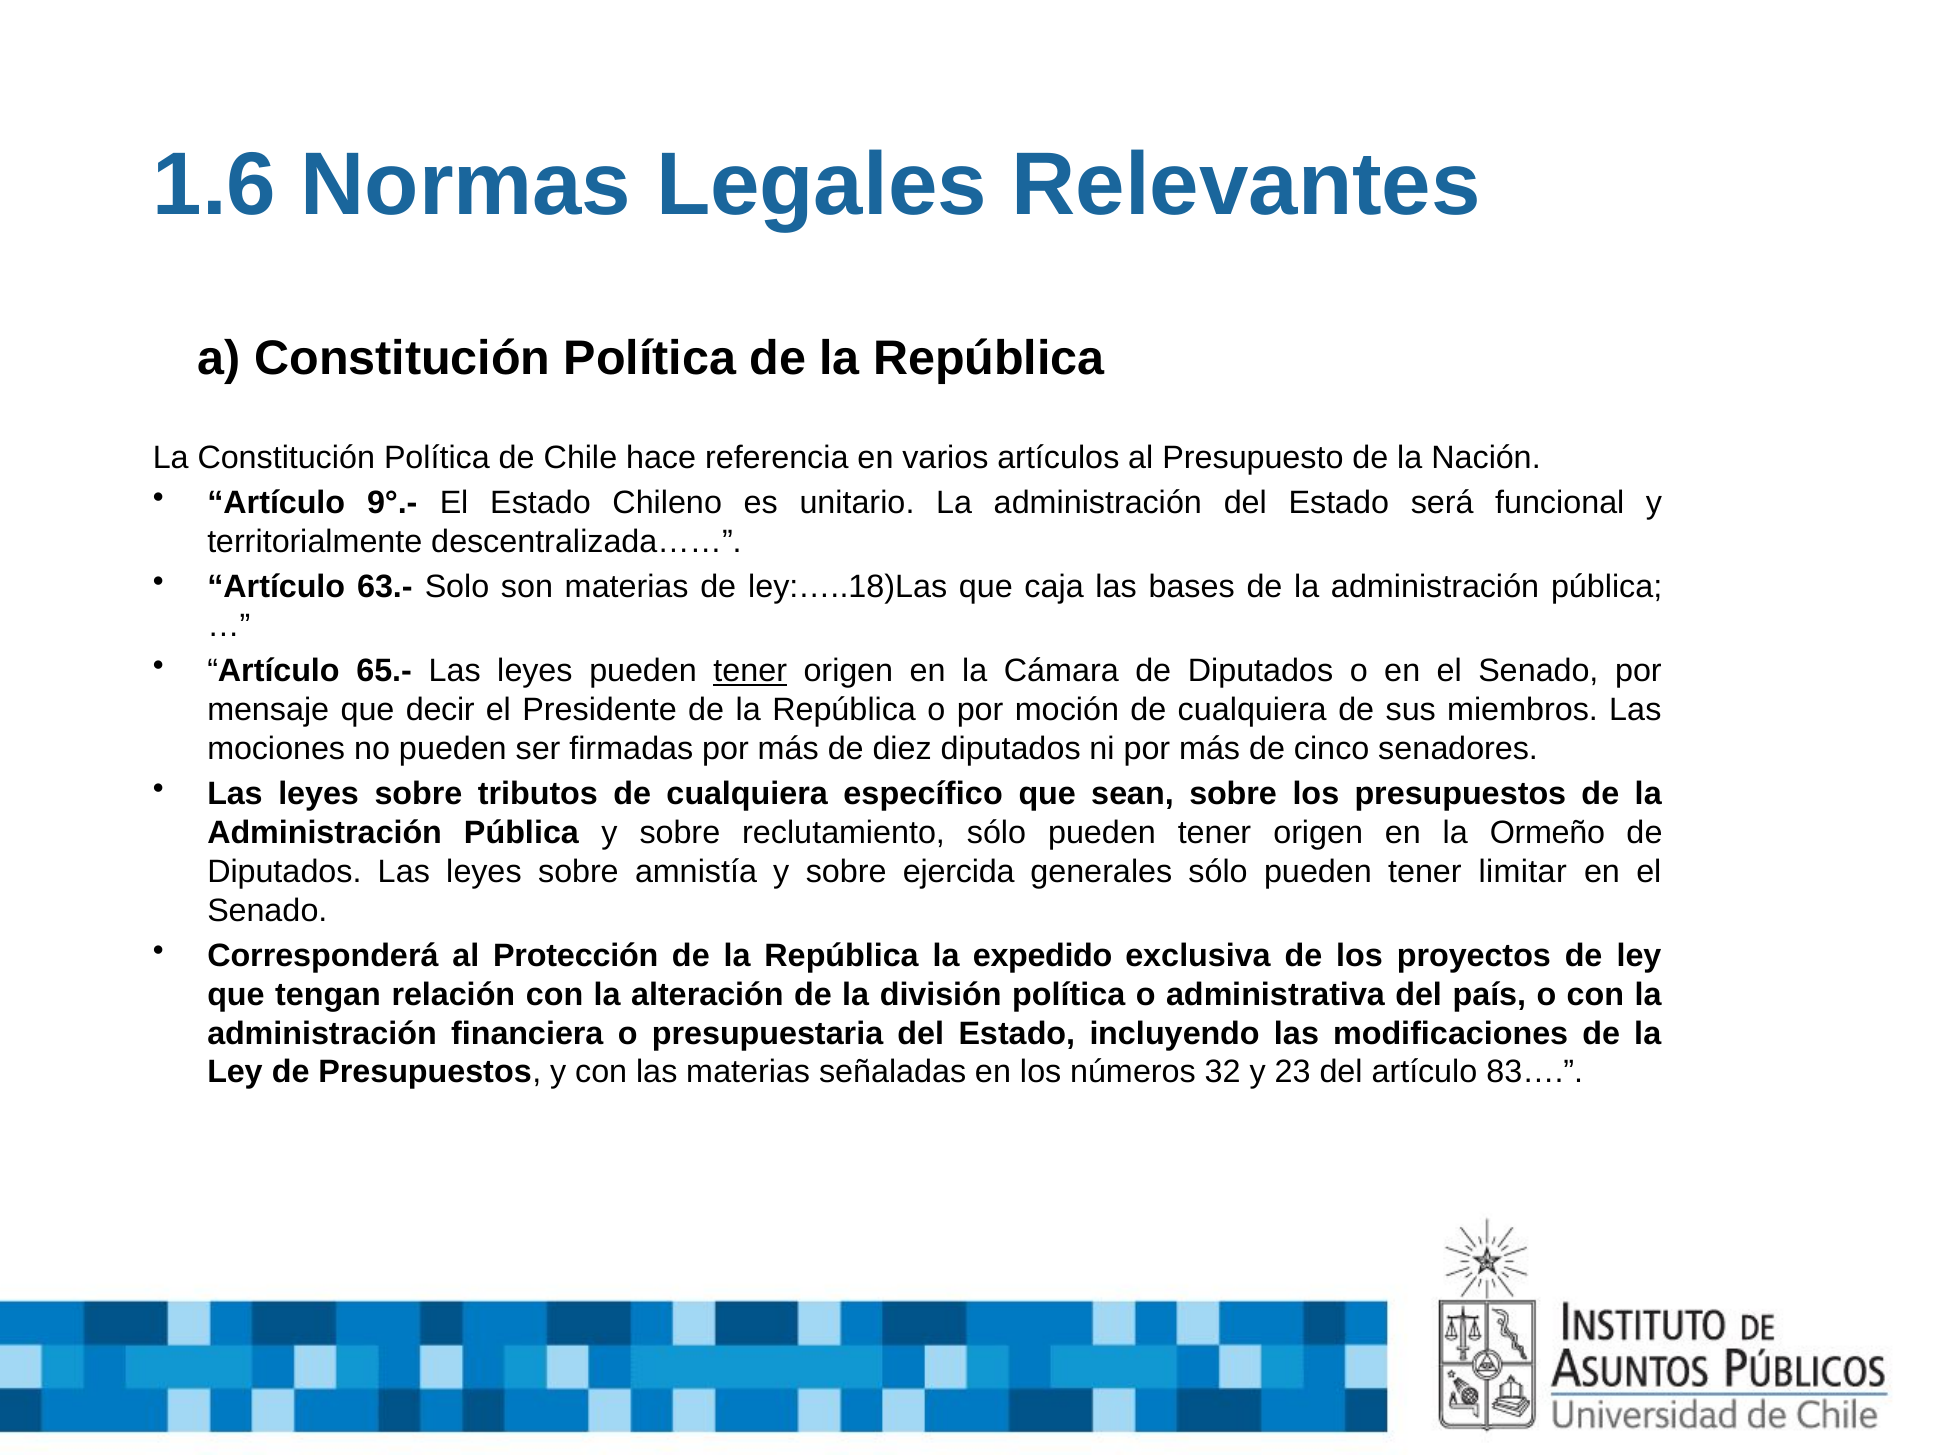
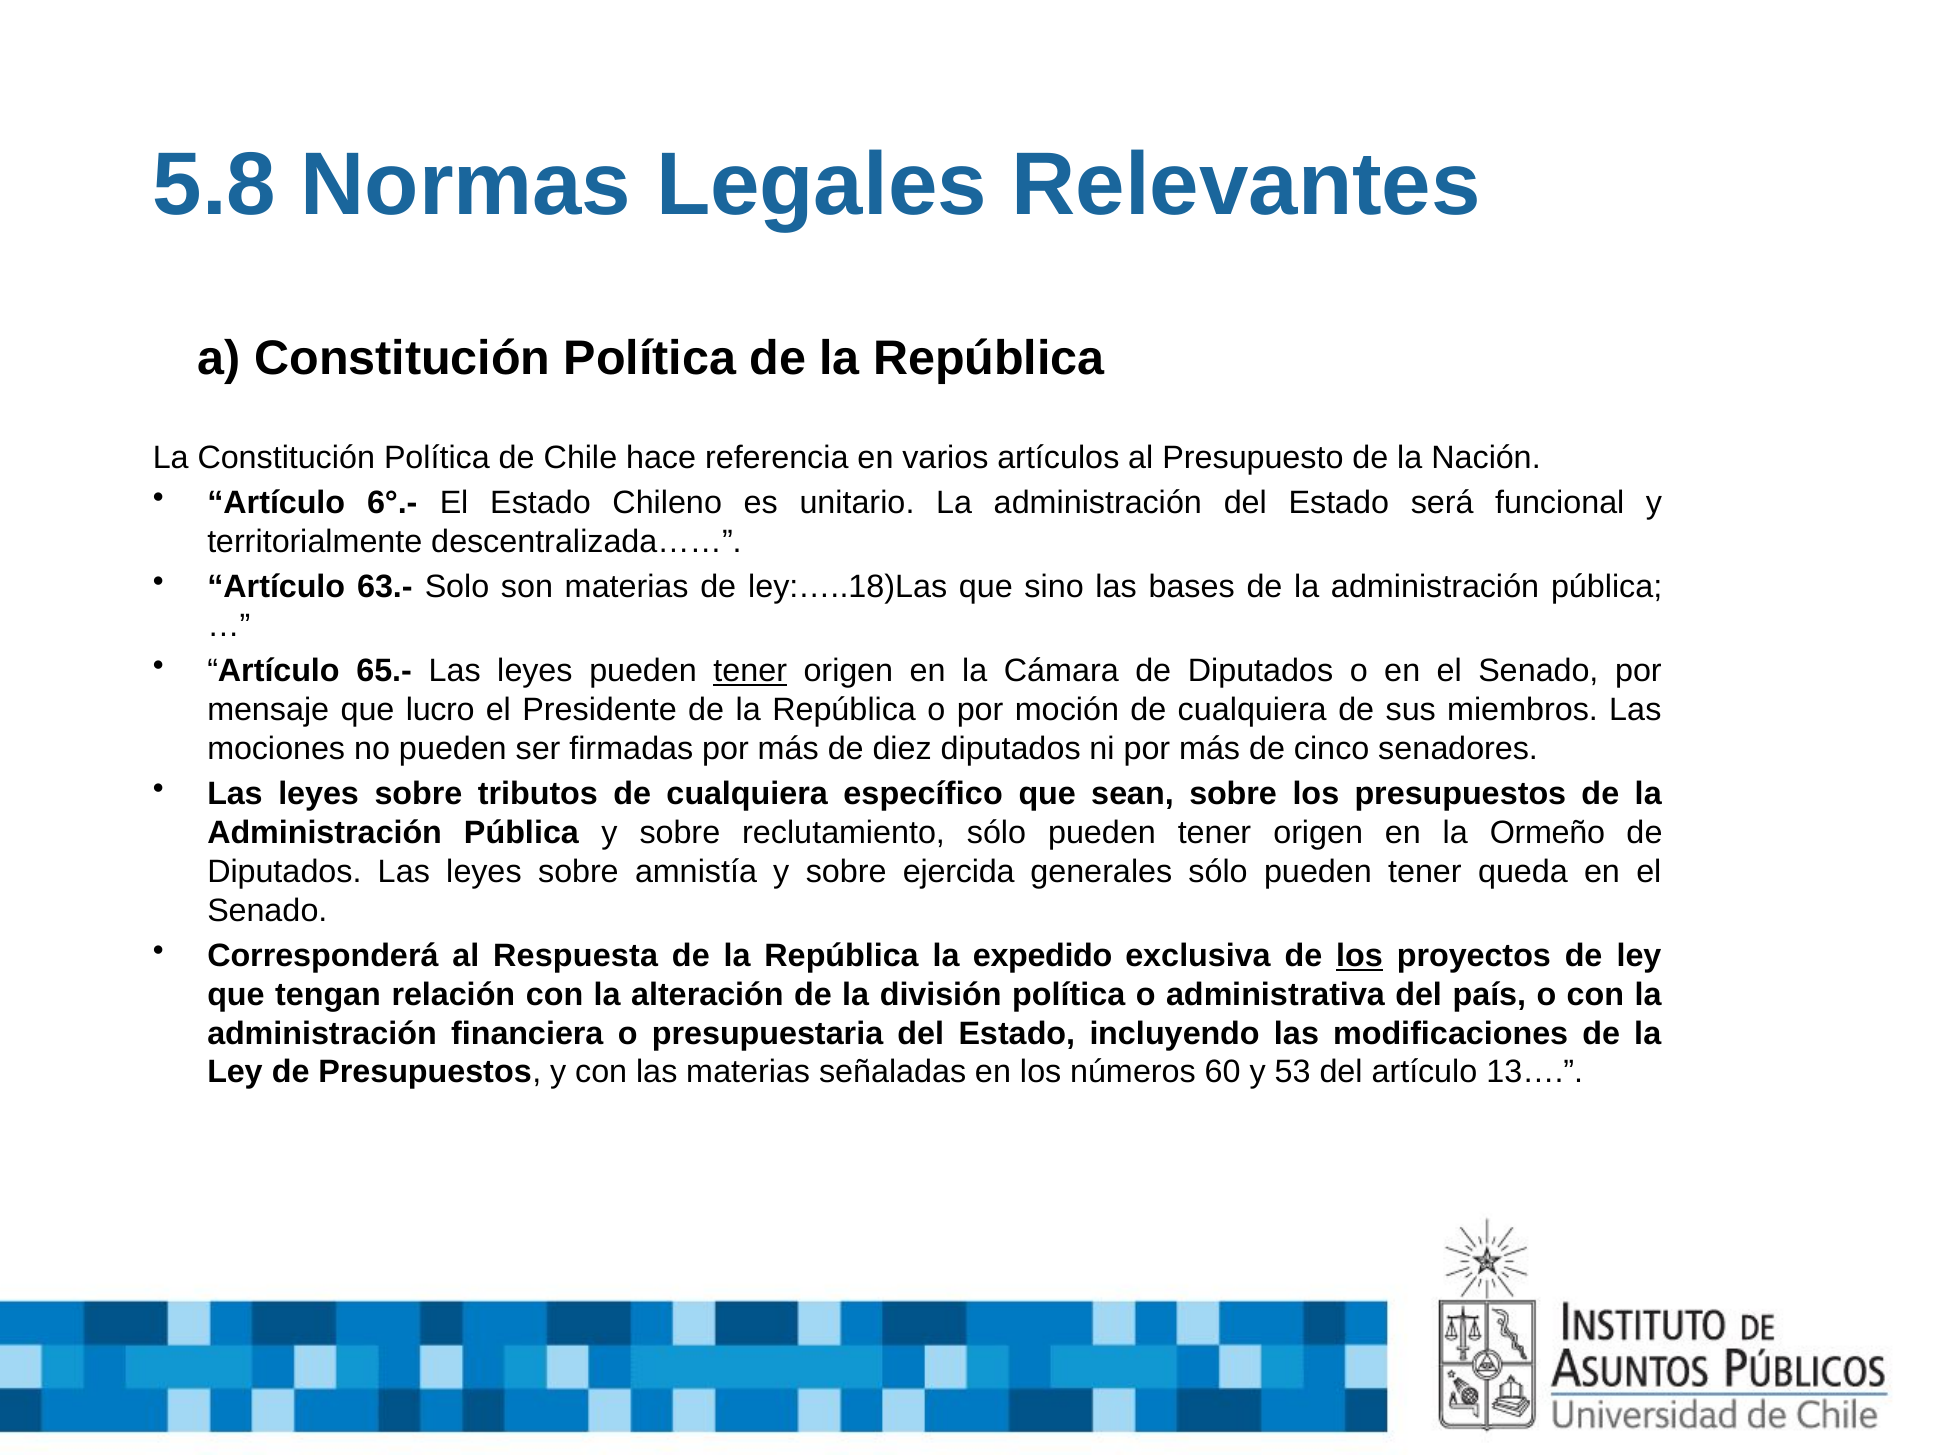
1.6: 1.6 -> 5.8
9°.-: 9°.- -> 6°.-
caja: caja -> sino
decir: decir -> lucro
limitar: limitar -> queda
Protección: Protección -> Respuesta
los at (1359, 956) underline: none -> present
32: 32 -> 60
23: 23 -> 53
83…: 83… -> 13…
